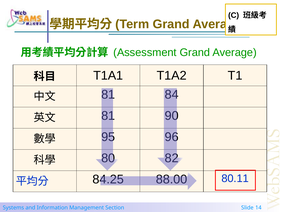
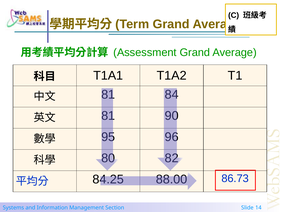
80.11: 80.11 -> 86.73
